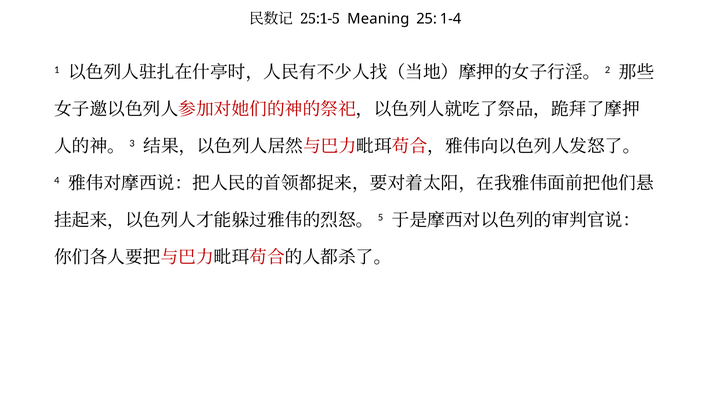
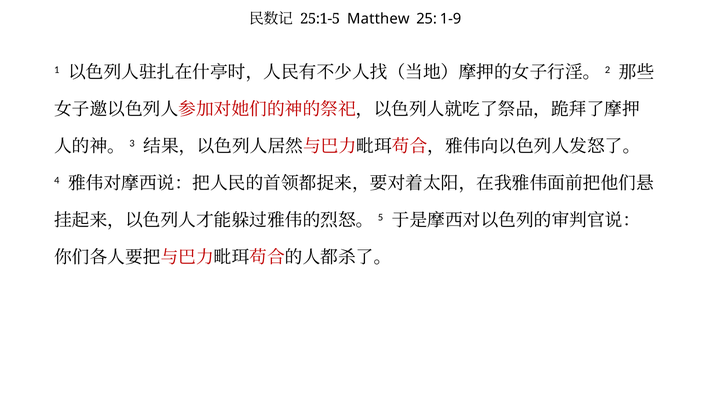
Meaning: Meaning -> Matthew
1-4: 1-4 -> 1-9
